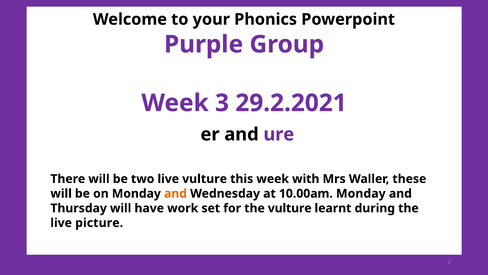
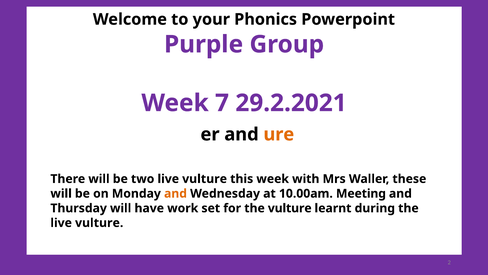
3: 3 -> 7
ure colour: purple -> orange
10.00am Monday: Monday -> Meeting
picture at (99, 223): picture -> vulture
